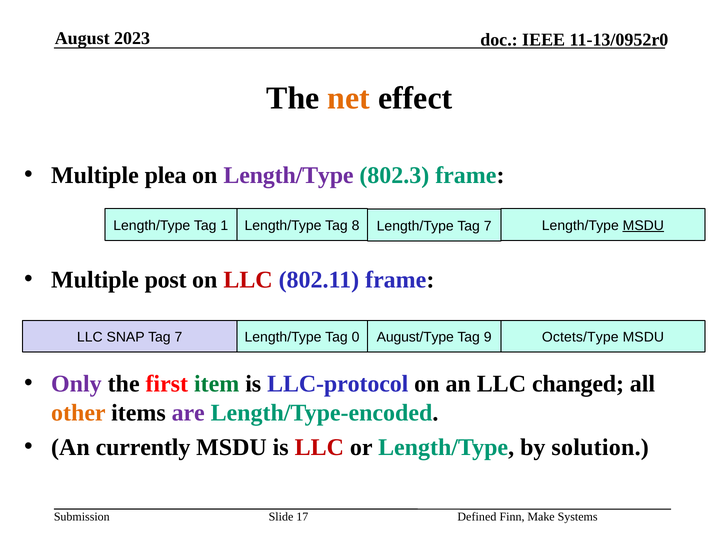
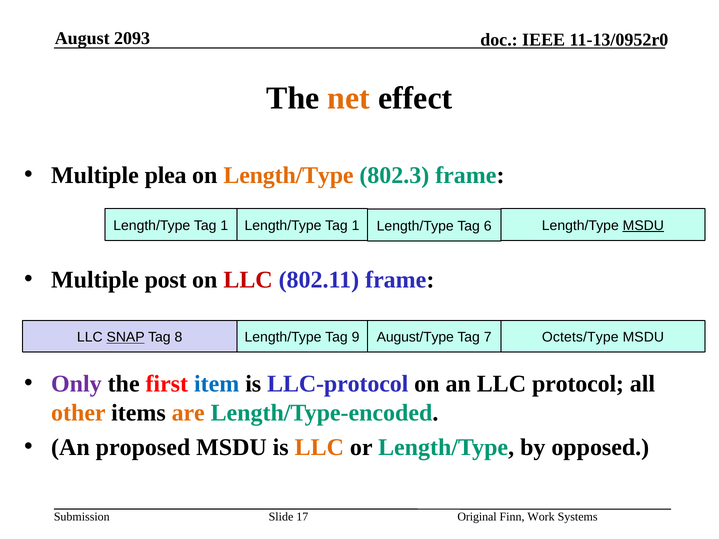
2023: 2023 -> 2093
Length/Type at (289, 175) colour: purple -> orange
8 at (356, 226): 8 -> 1
Length/Type Tag 7: 7 -> 6
SNAP underline: none -> present
7 at (178, 337): 7 -> 8
0: 0 -> 9
9: 9 -> 7
item colour: green -> blue
changed: changed -> protocol
are colour: purple -> orange
currently: currently -> proposed
LLC at (319, 448) colour: red -> orange
solution: solution -> opposed
Defined: Defined -> Original
Make: Make -> Work
